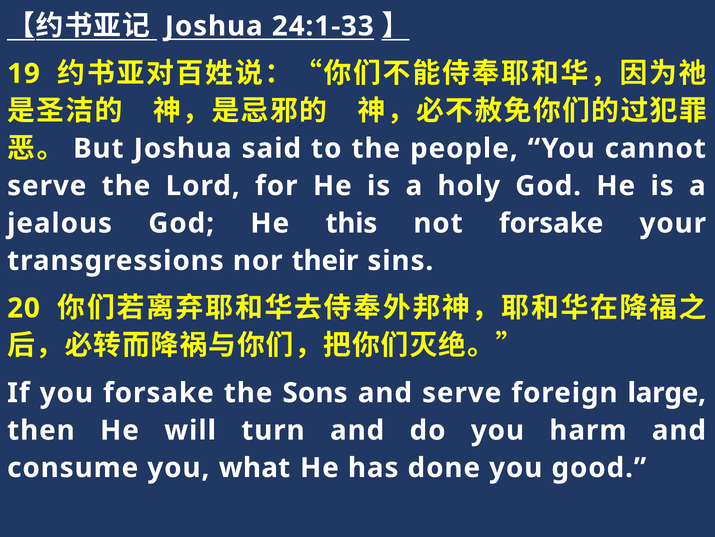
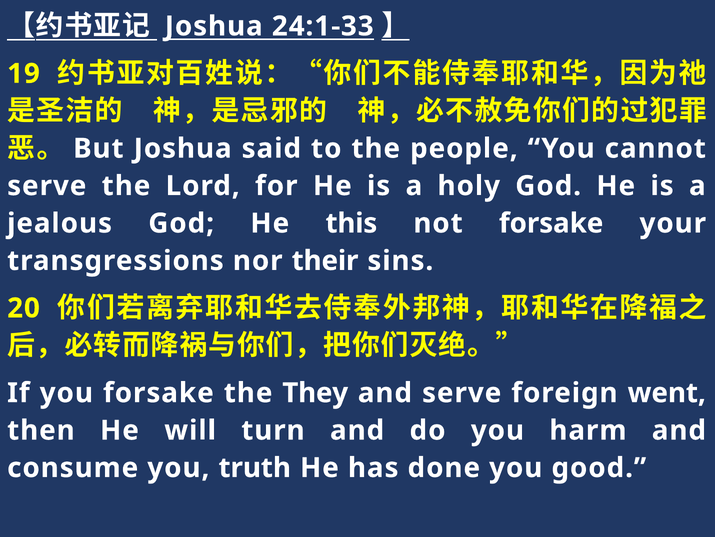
Sons: Sons -> They
large: large -> went
what: what -> truth
